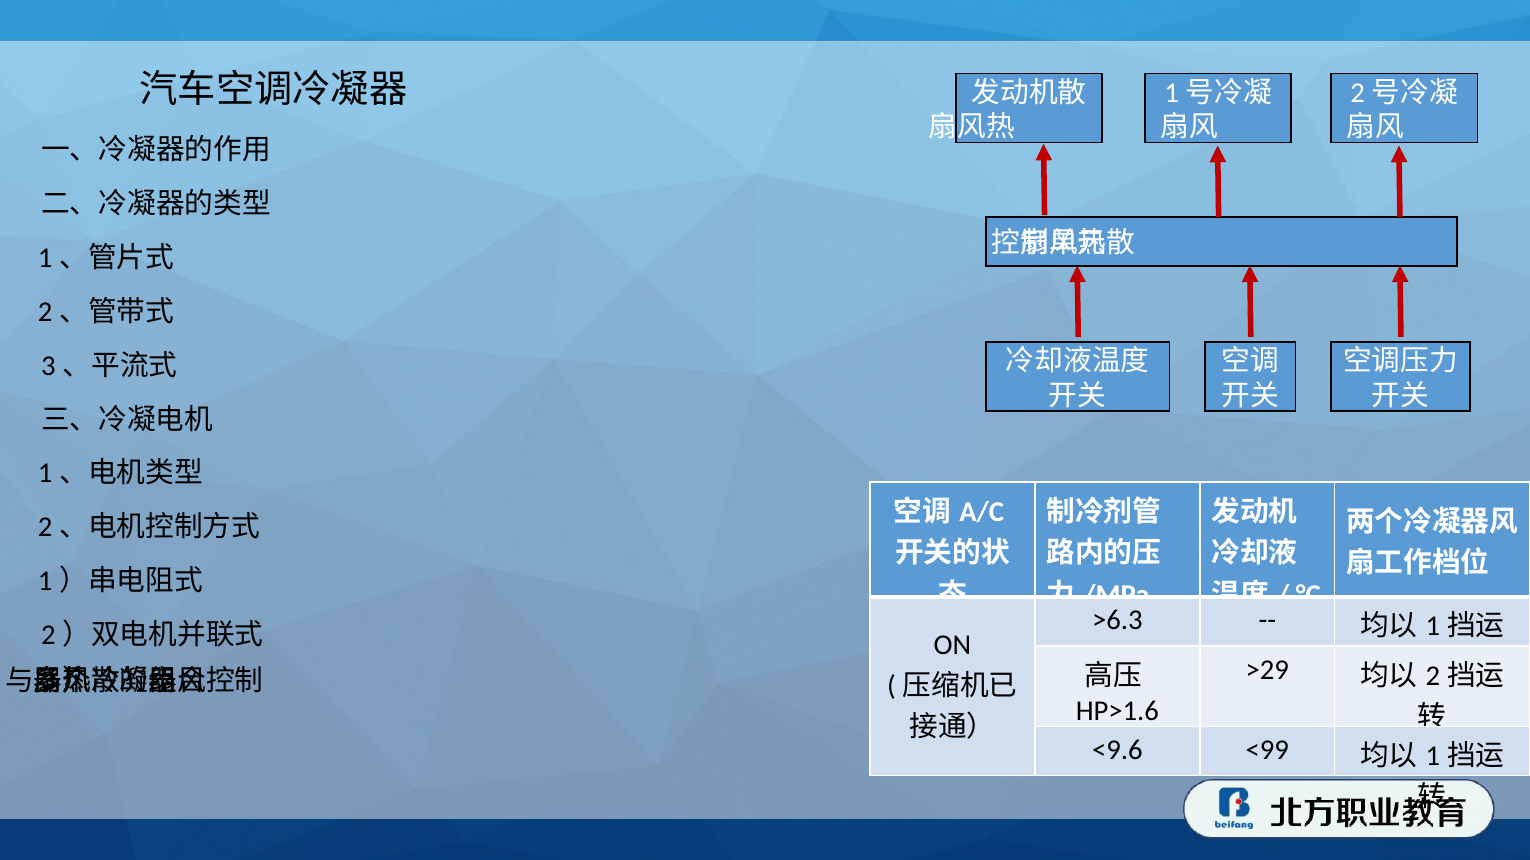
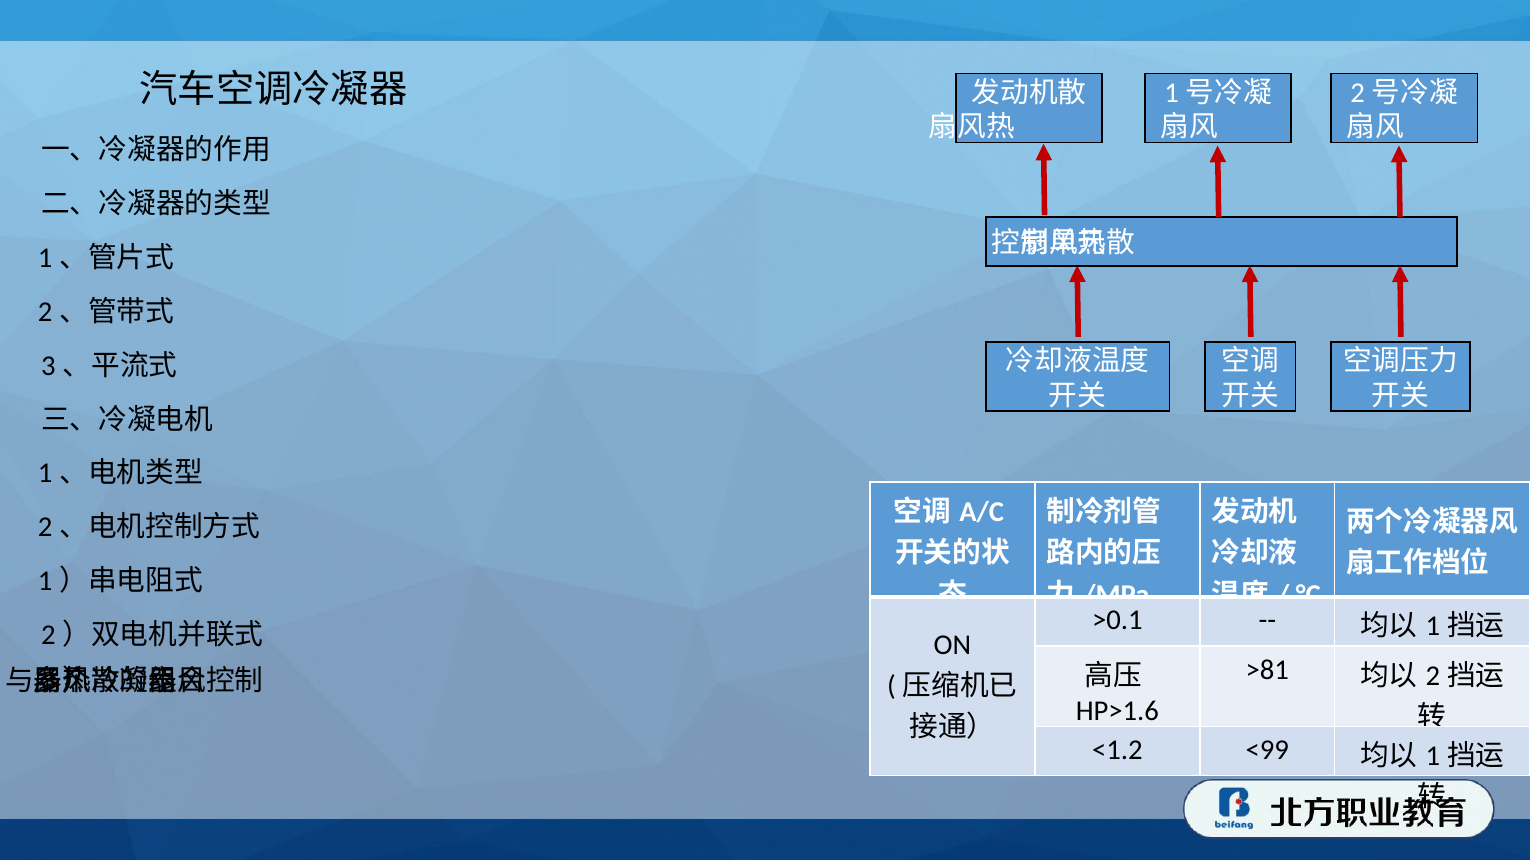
>6.3: >6.3 -> >0.1
>29: >29 -> >81
<9.6: <9.6 -> <1.2
